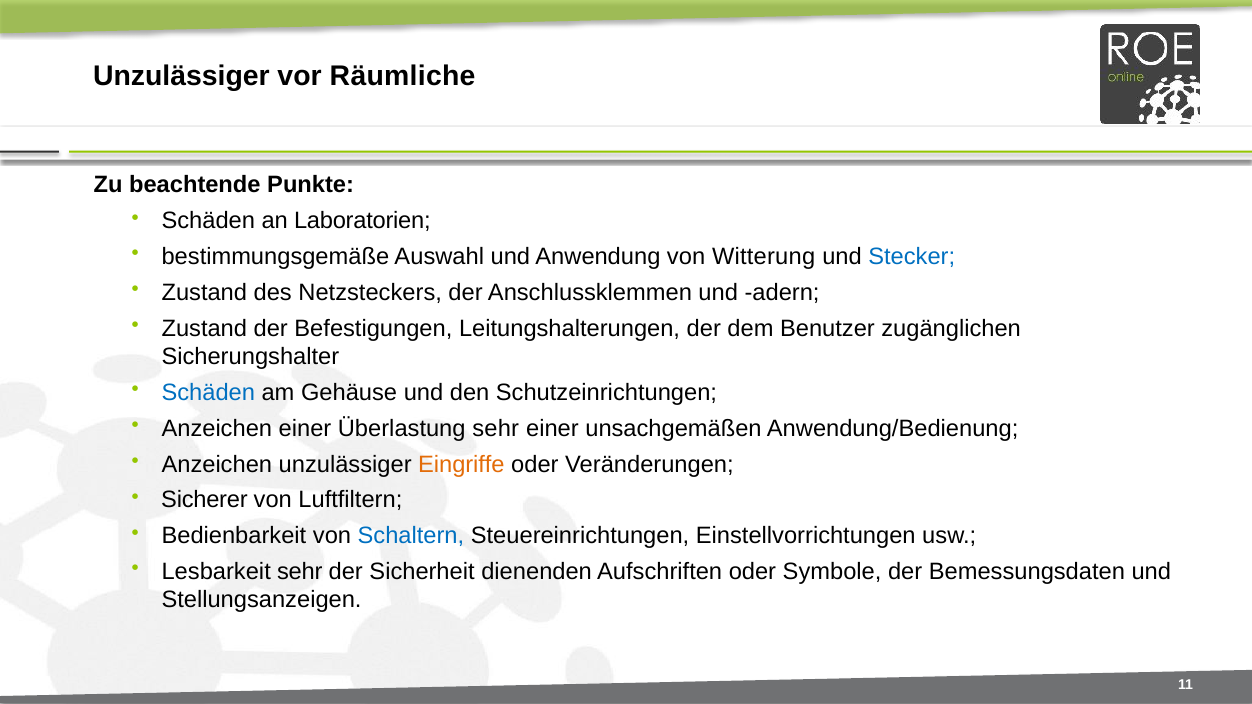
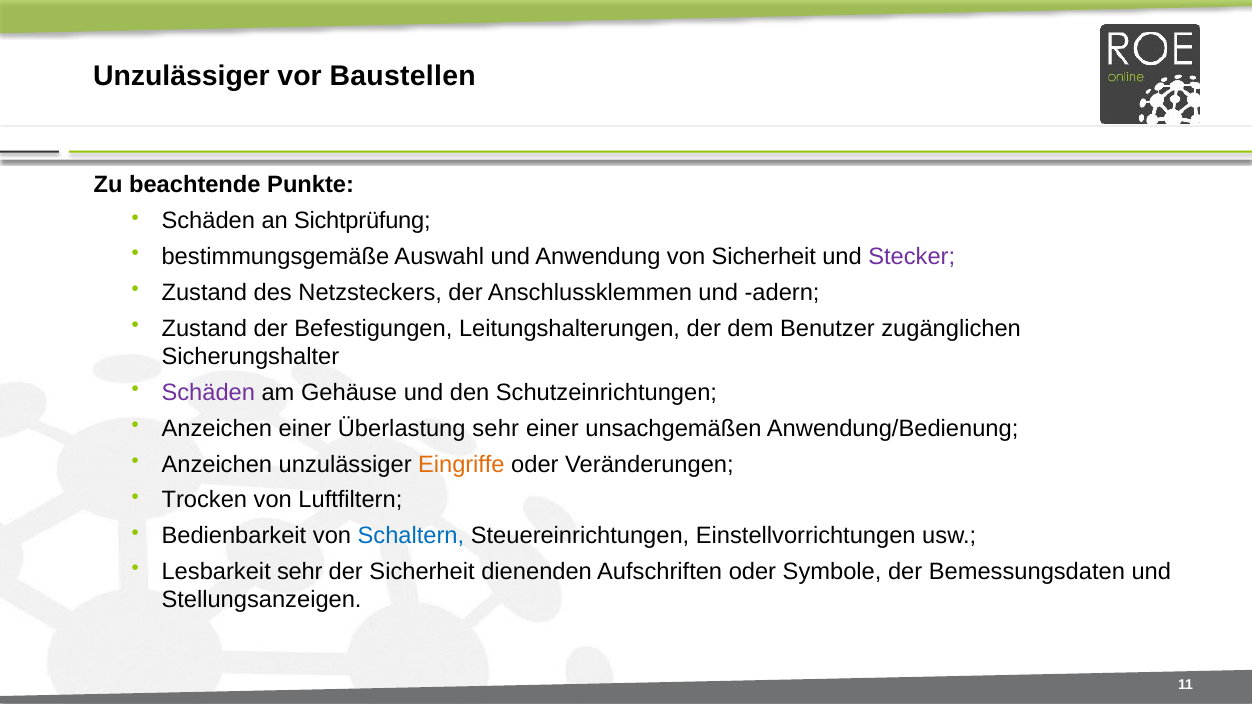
Räumliche: Räumliche -> Baustellen
Laboratorien: Laboratorien -> Sichtprüfung
von Witterung: Witterung -> Sicherheit
Stecker colour: blue -> purple
Schäden at (208, 393) colour: blue -> purple
Sicherer: Sicherer -> Trocken
